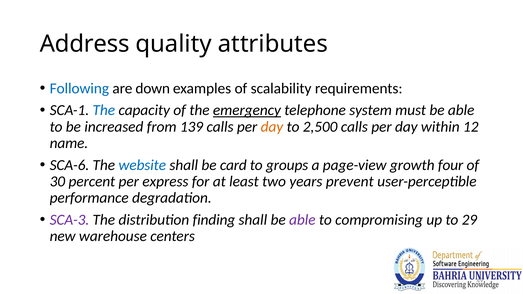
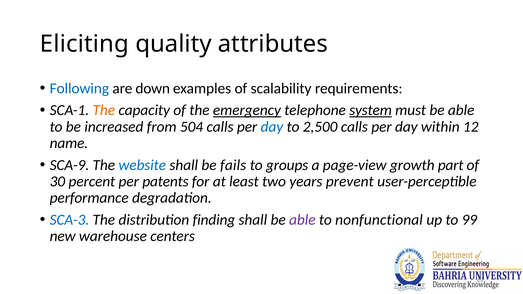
Address: Address -> Eliciting
The at (104, 110) colour: blue -> orange
system underline: none -> present
139: 139 -> 504
day at (272, 127) colour: orange -> blue
SCA-6: SCA-6 -> SCA-9
card: card -> fails
four: four -> part
express: express -> patents
SCA-3 colour: purple -> blue
compromising: compromising -> nonfunctional
29: 29 -> 99
